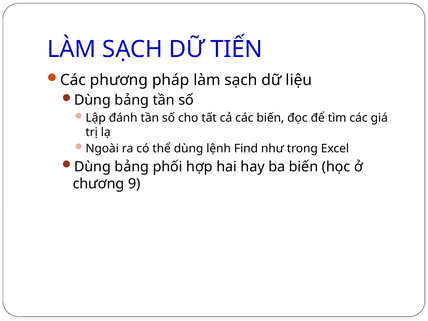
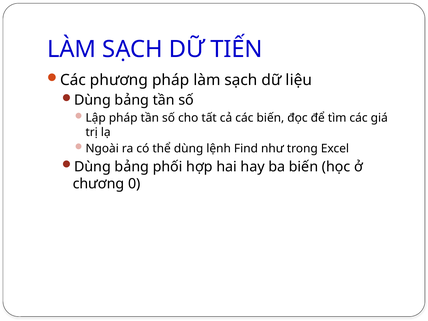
Lập đánh: đánh -> pháp
9: 9 -> 0
